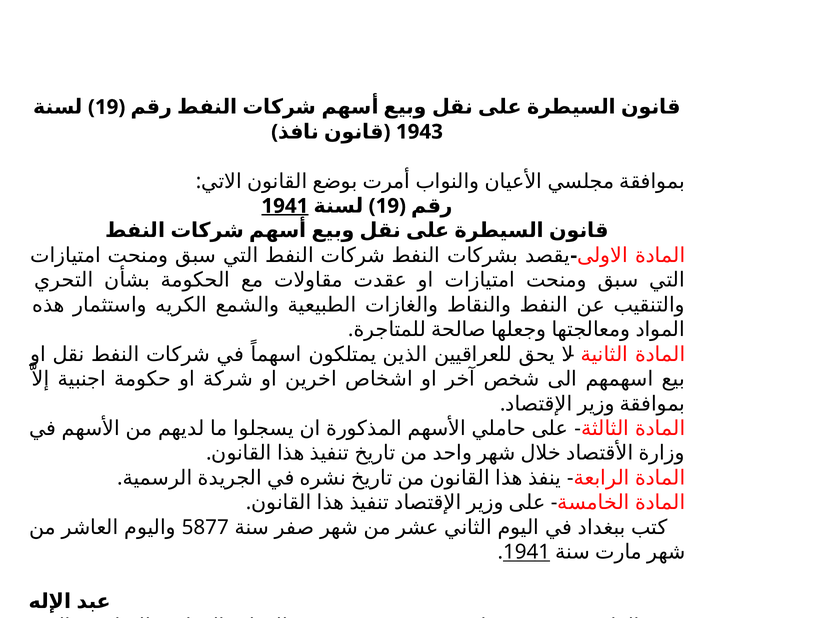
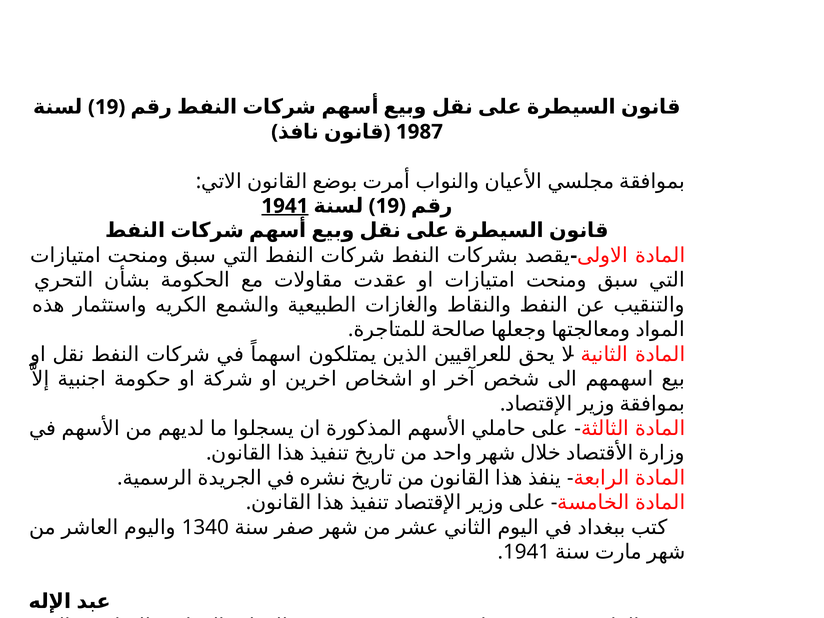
1943: 1943 -> 1987
5877: 5877 -> 1340
1941 at (527, 552) underline: present -> none
